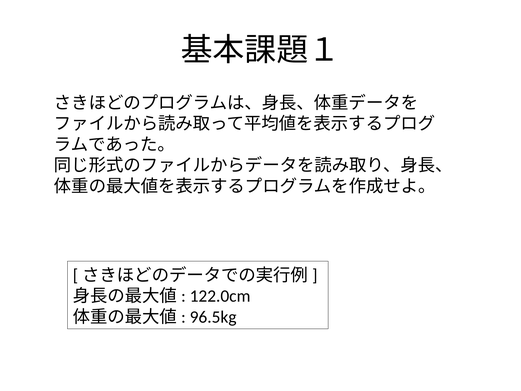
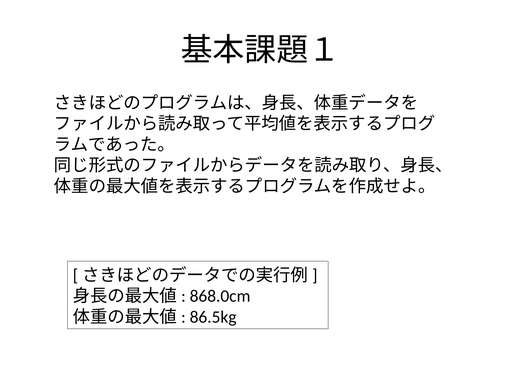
122.0cm: 122.0cm -> 868.0cm
96.5kg: 96.5kg -> 86.5kg
